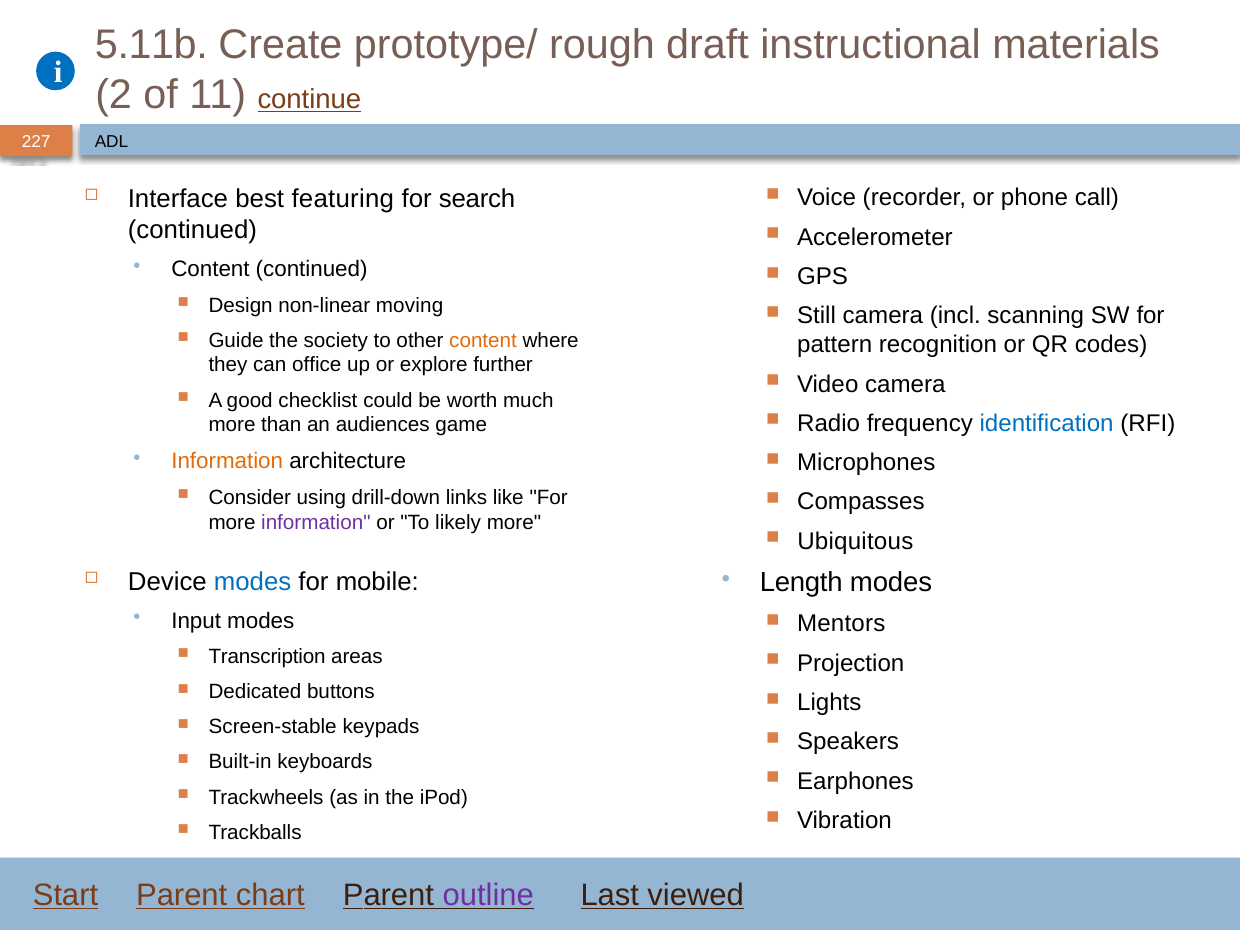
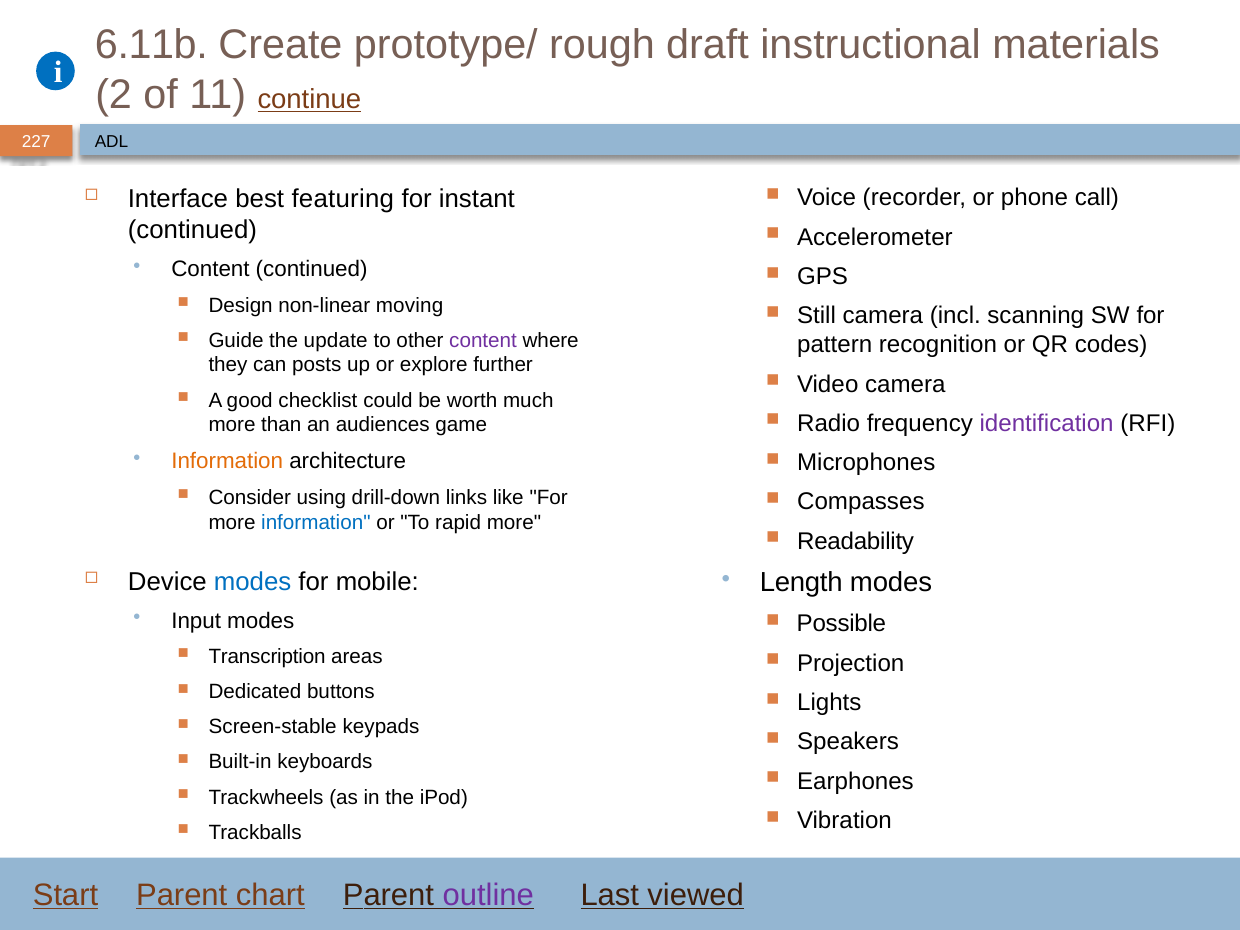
5.11b: 5.11b -> 6.11b
search: search -> instant
society: society -> update
content at (483, 340) colour: orange -> purple
office: office -> posts
identification colour: blue -> purple
information at (316, 522) colour: purple -> blue
likely: likely -> rapid
Ubiquitous: Ubiquitous -> Readability
Mentors: Mentors -> Possible
